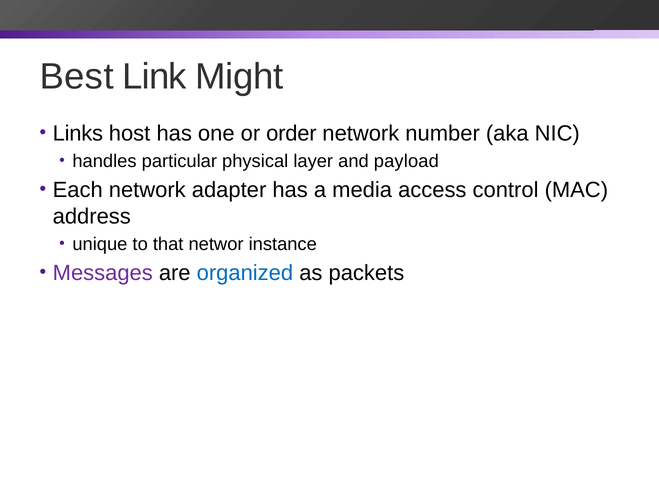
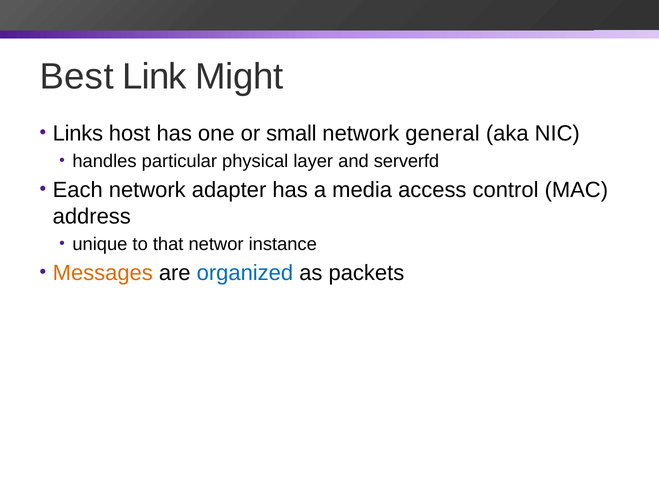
order: order -> small
number: number -> general
payload: payload -> serverfd
Messages colour: purple -> orange
